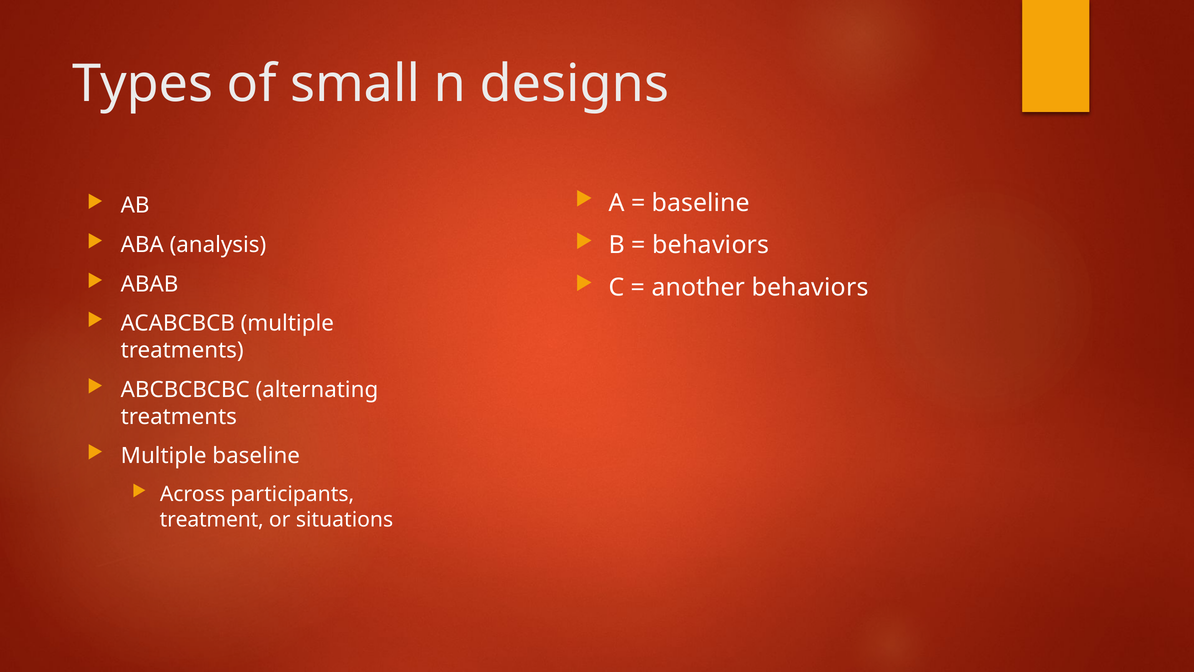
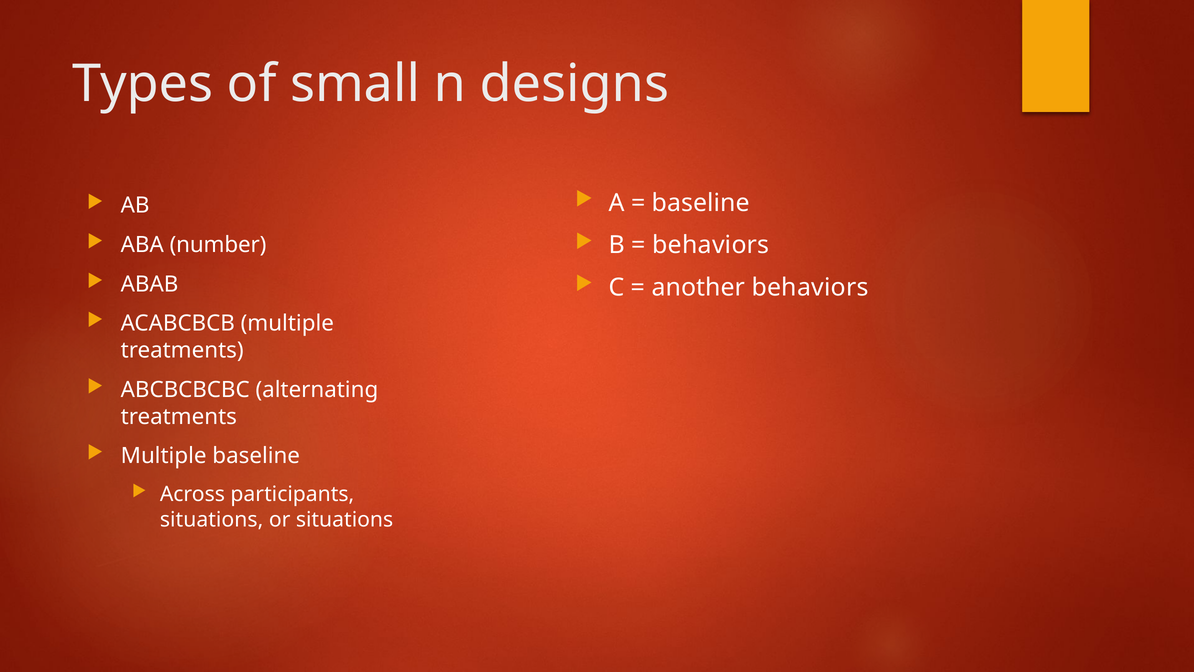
analysis: analysis -> number
treatment at (212, 520): treatment -> situations
